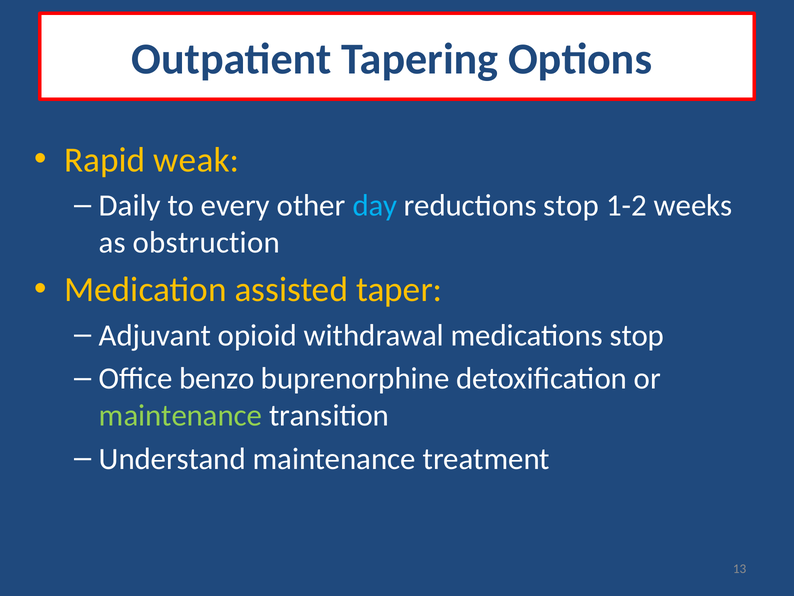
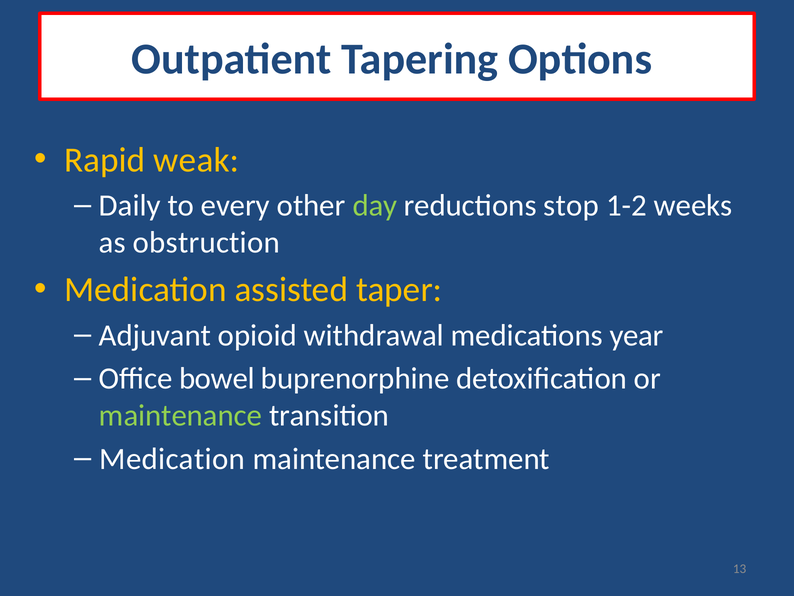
day colour: light blue -> light green
medications stop: stop -> year
benzo: benzo -> bowel
Understand at (172, 458): Understand -> Medication
